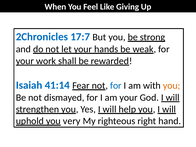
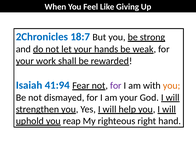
17:7: 17:7 -> 18:7
41:14: 41:14 -> 41:94
for at (116, 86) colour: blue -> purple
very: very -> reap
